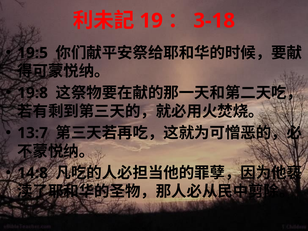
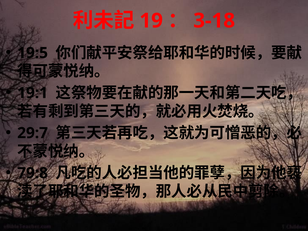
19:8: 19:8 -> 19:1
13:7: 13:7 -> 29:7
14:8: 14:8 -> 79:8
